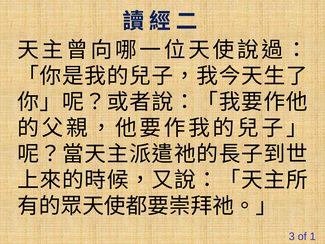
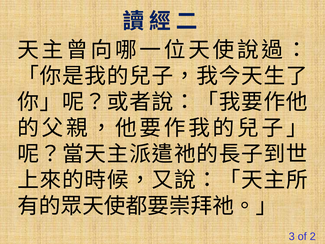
1: 1 -> 2
